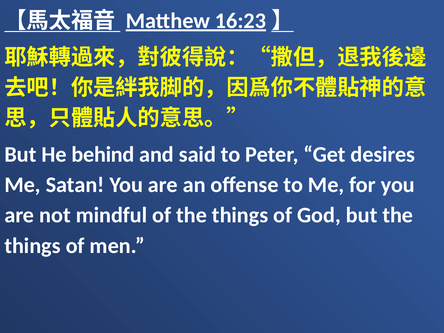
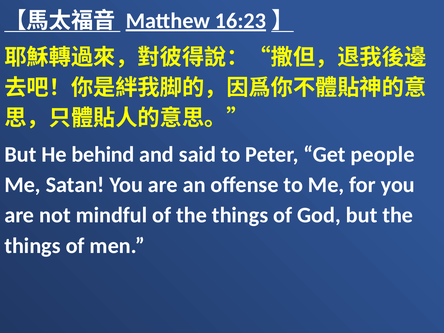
desires: desires -> people
